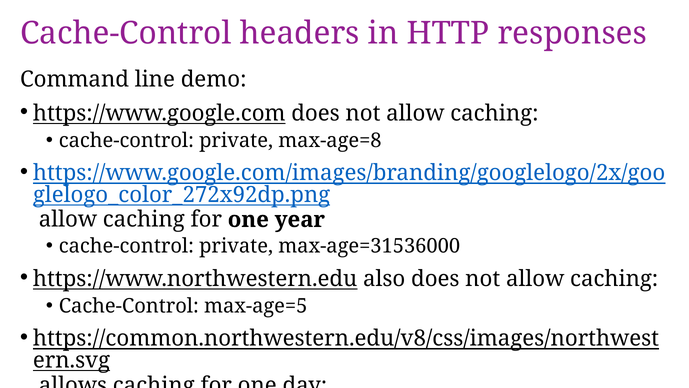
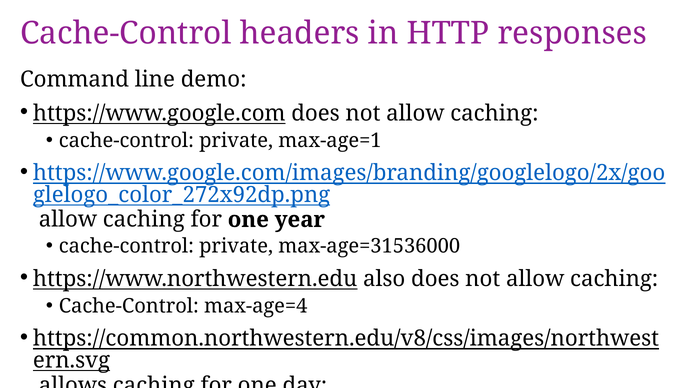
max-age=8: max-age=8 -> max-age=1
max-age=5: max-age=5 -> max-age=4
